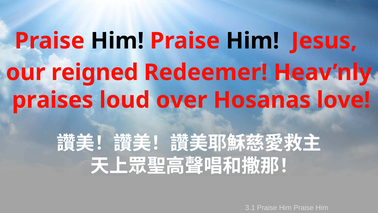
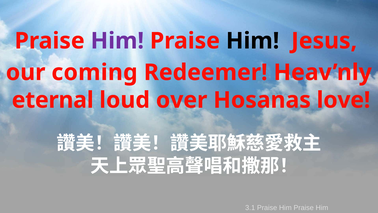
Him at (117, 41) colour: black -> purple
reigned: reigned -> coming
praises: praises -> eternal
